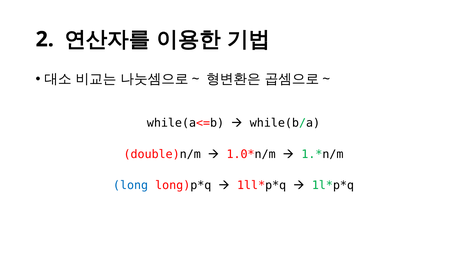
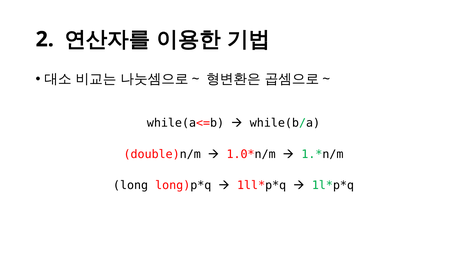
long colour: blue -> black
